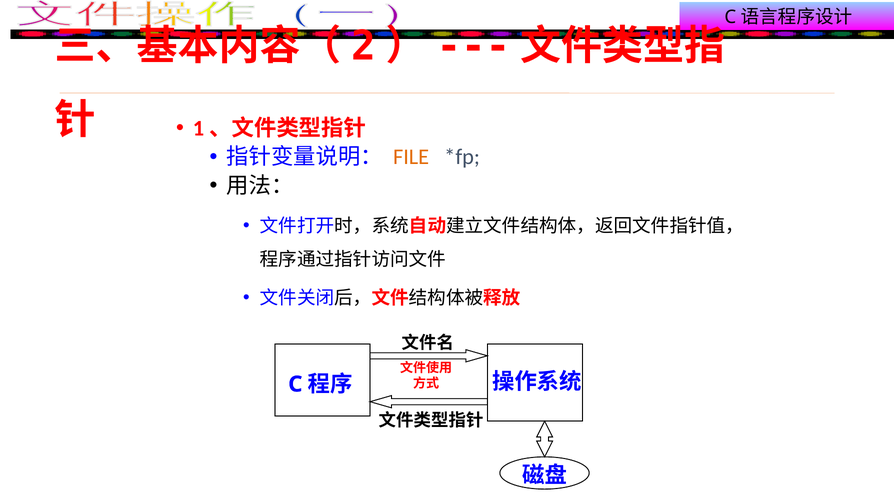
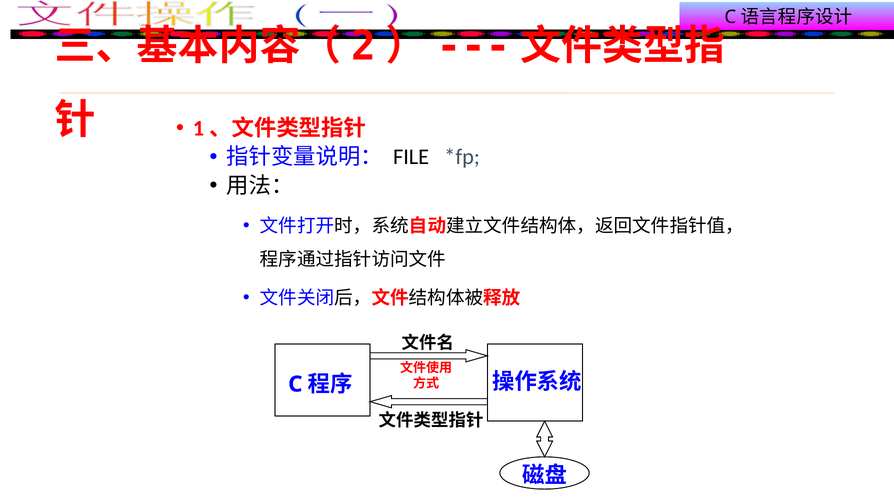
FILE colour: orange -> black
